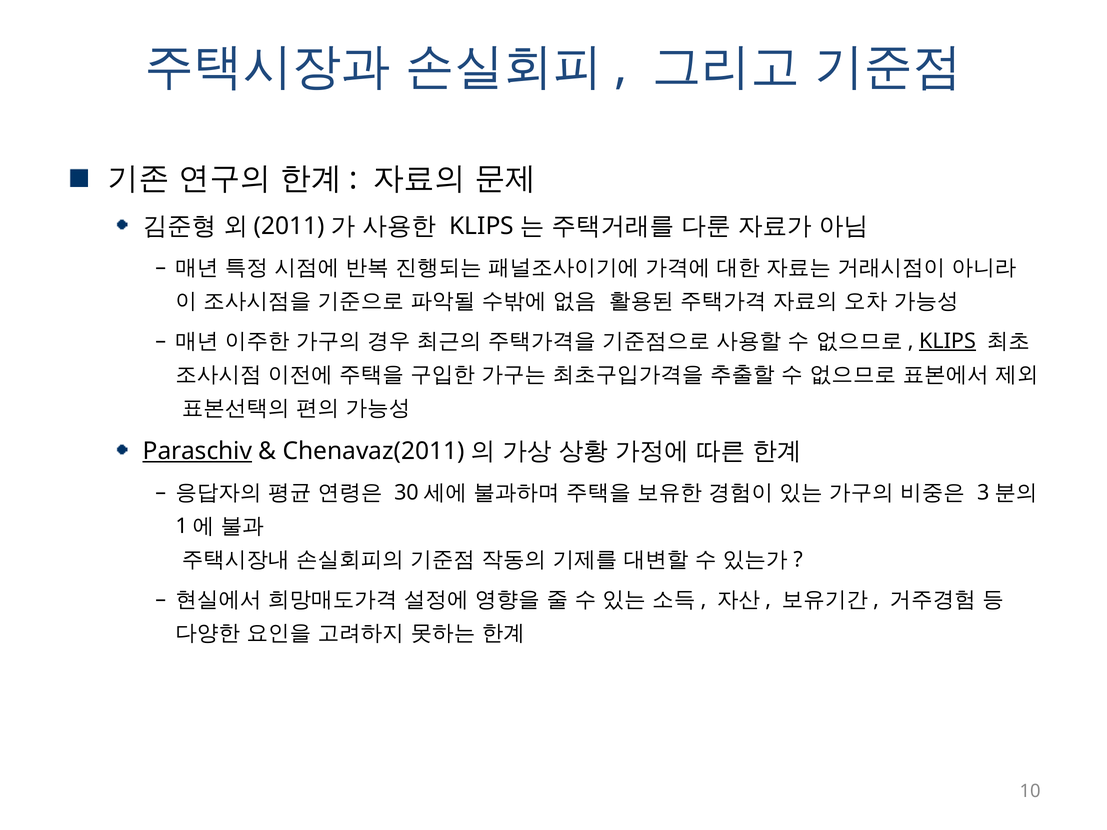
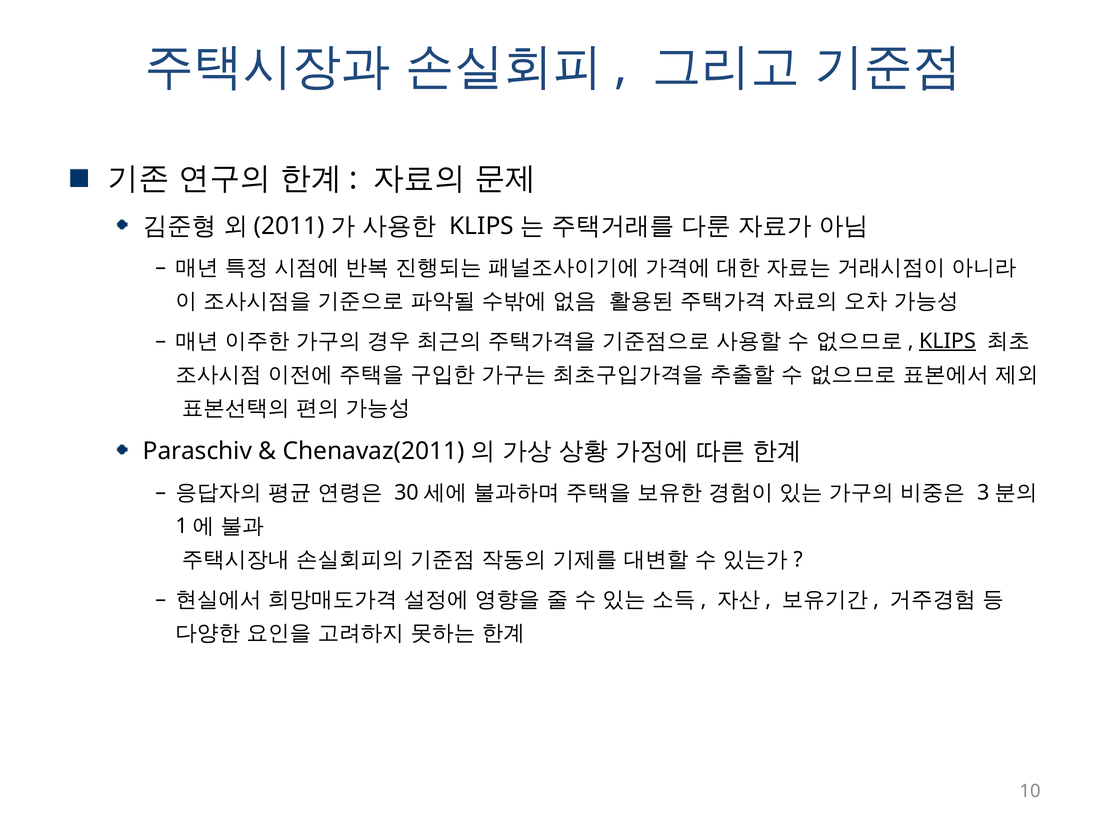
Paraschiv underline: present -> none
